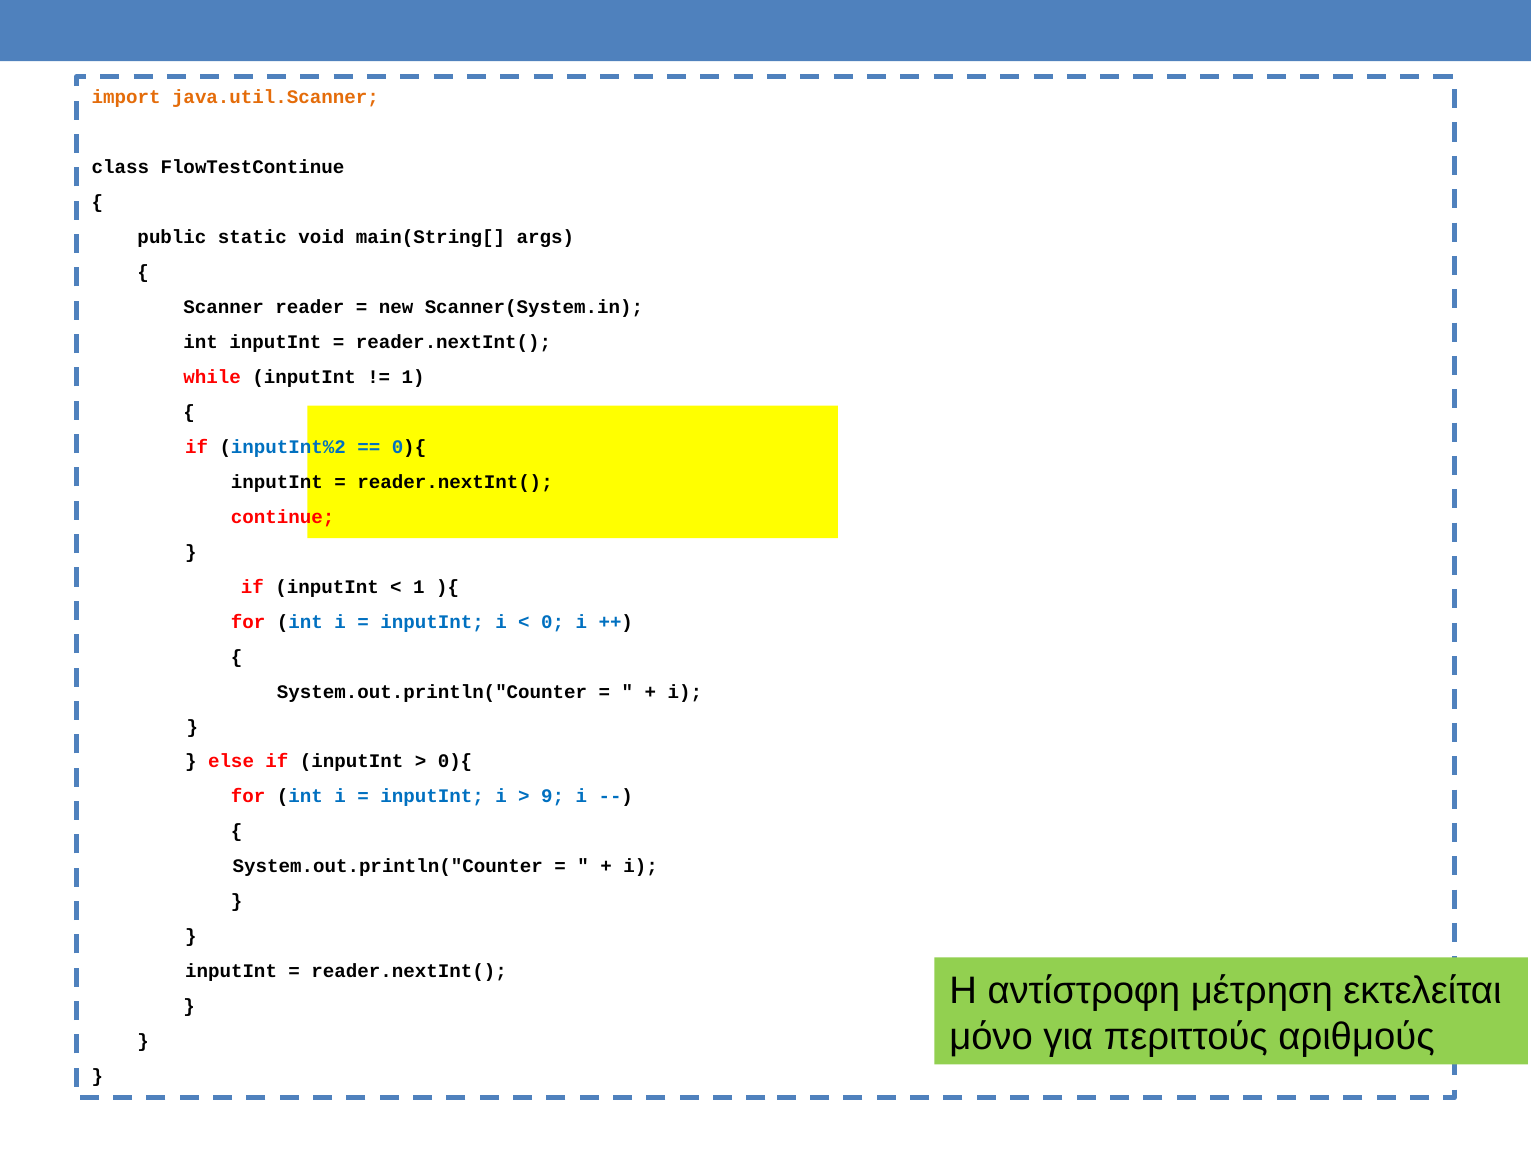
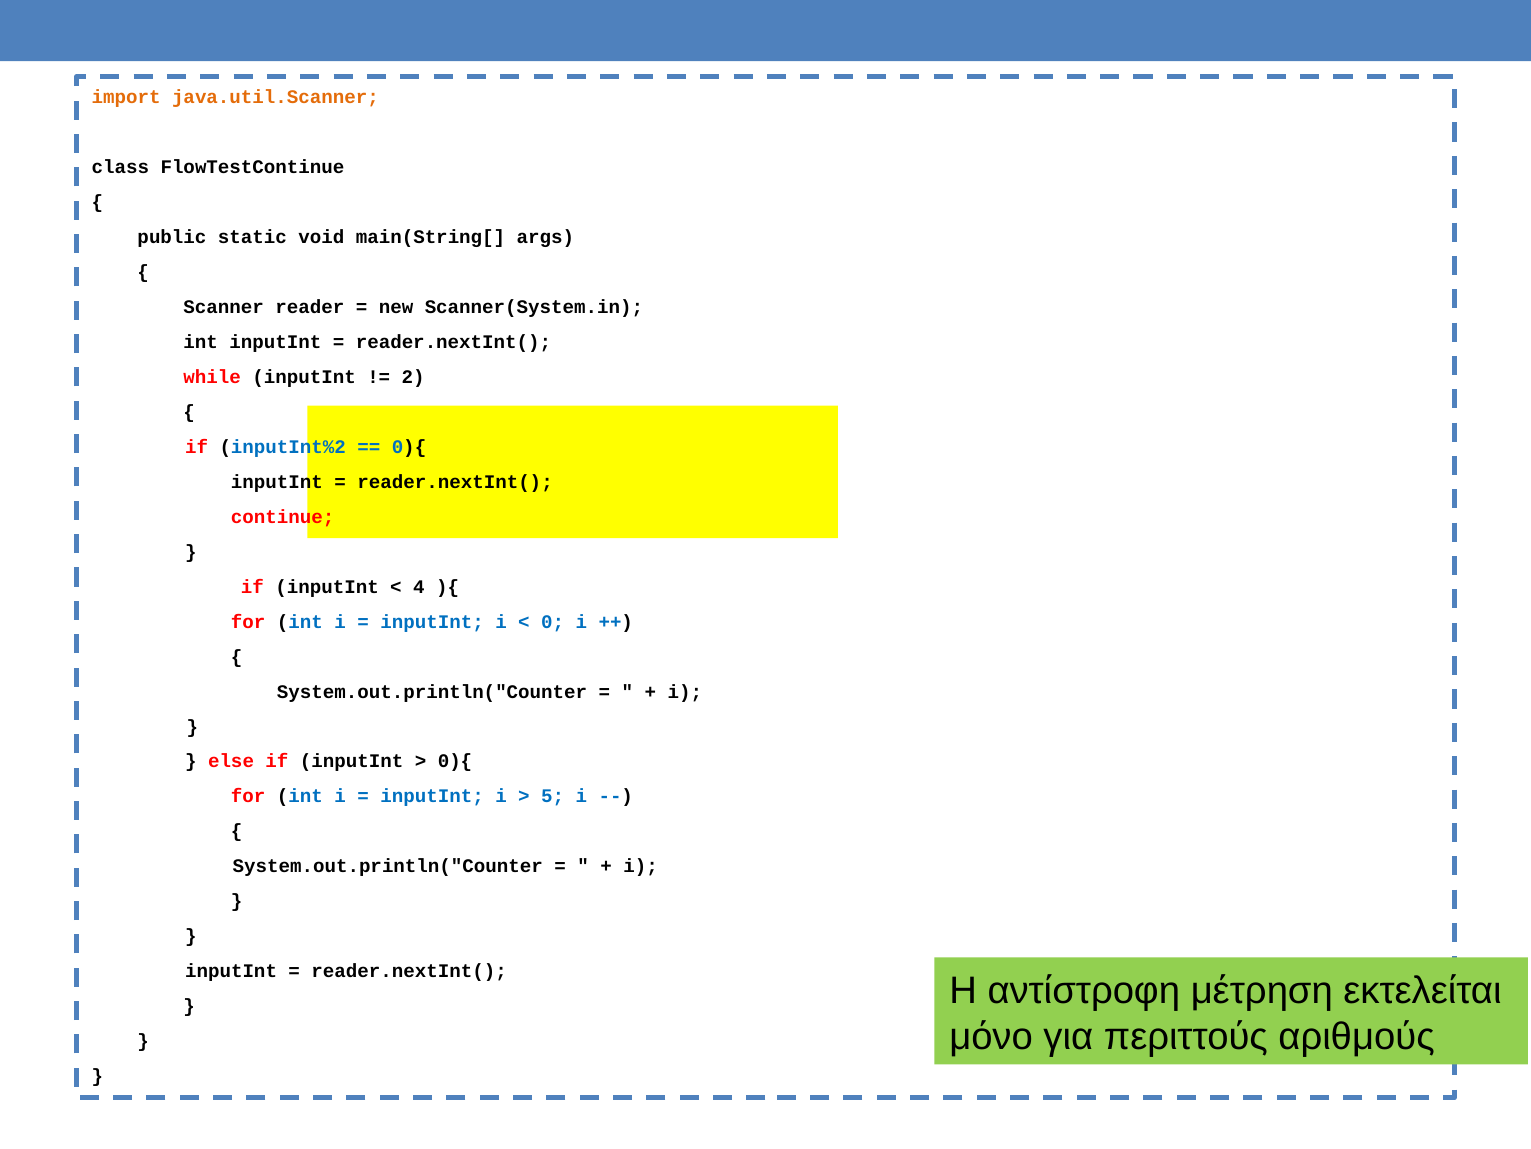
1 at (413, 377): 1 -> 2
1 at (419, 586): 1 -> 4
9: 9 -> 5
